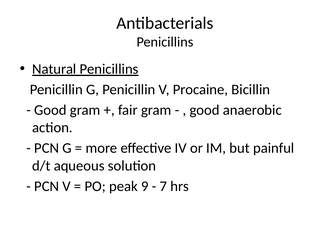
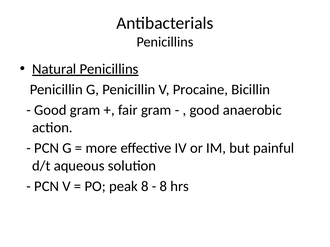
peak 9: 9 -> 8
7 at (163, 187): 7 -> 8
